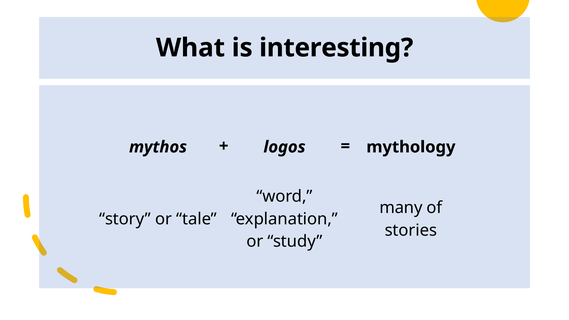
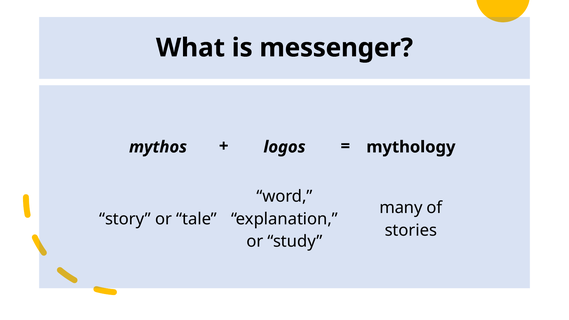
interesting: interesting -> messenger
